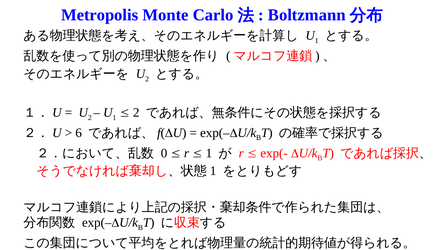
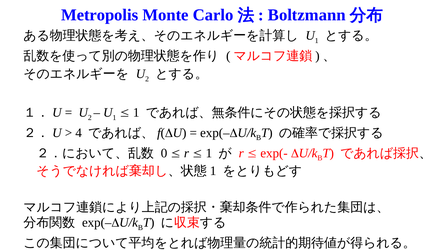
2 at (136, 112): 2 -> 1
6: 6 -> 4
